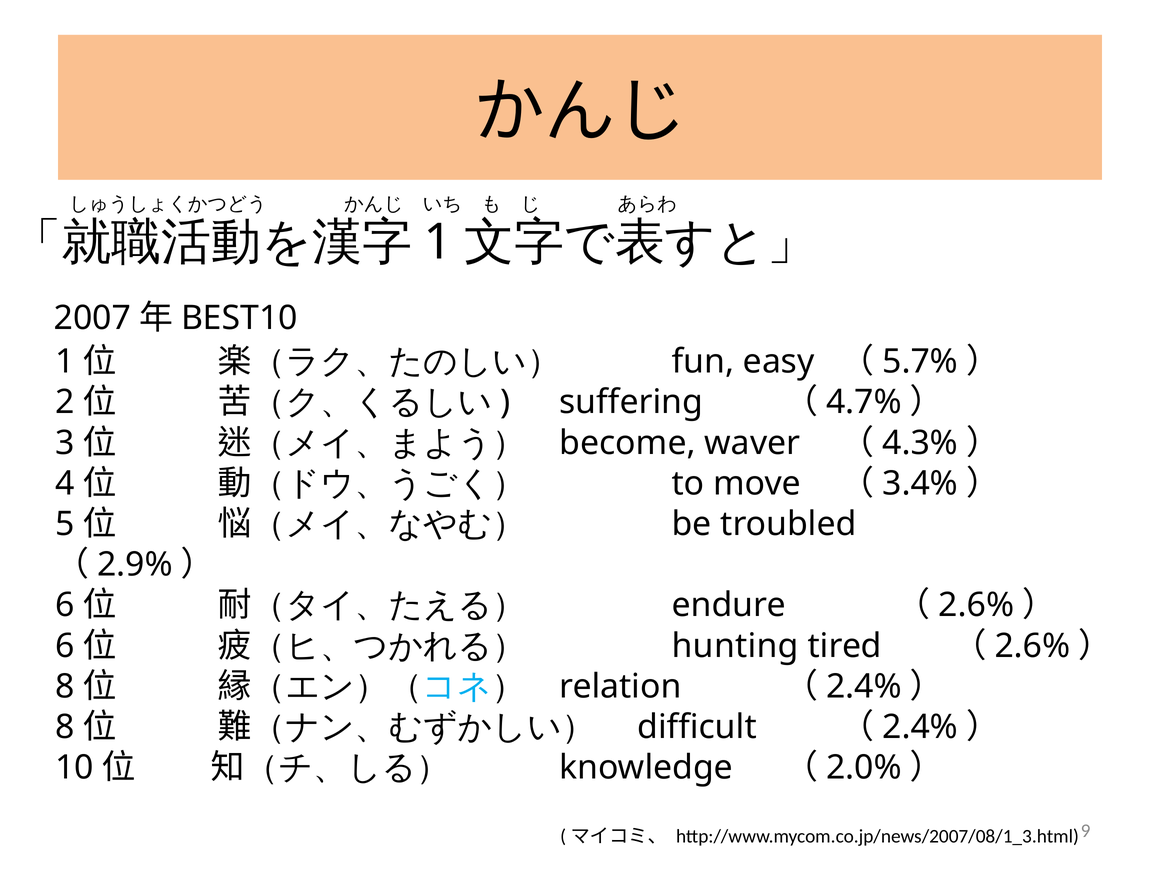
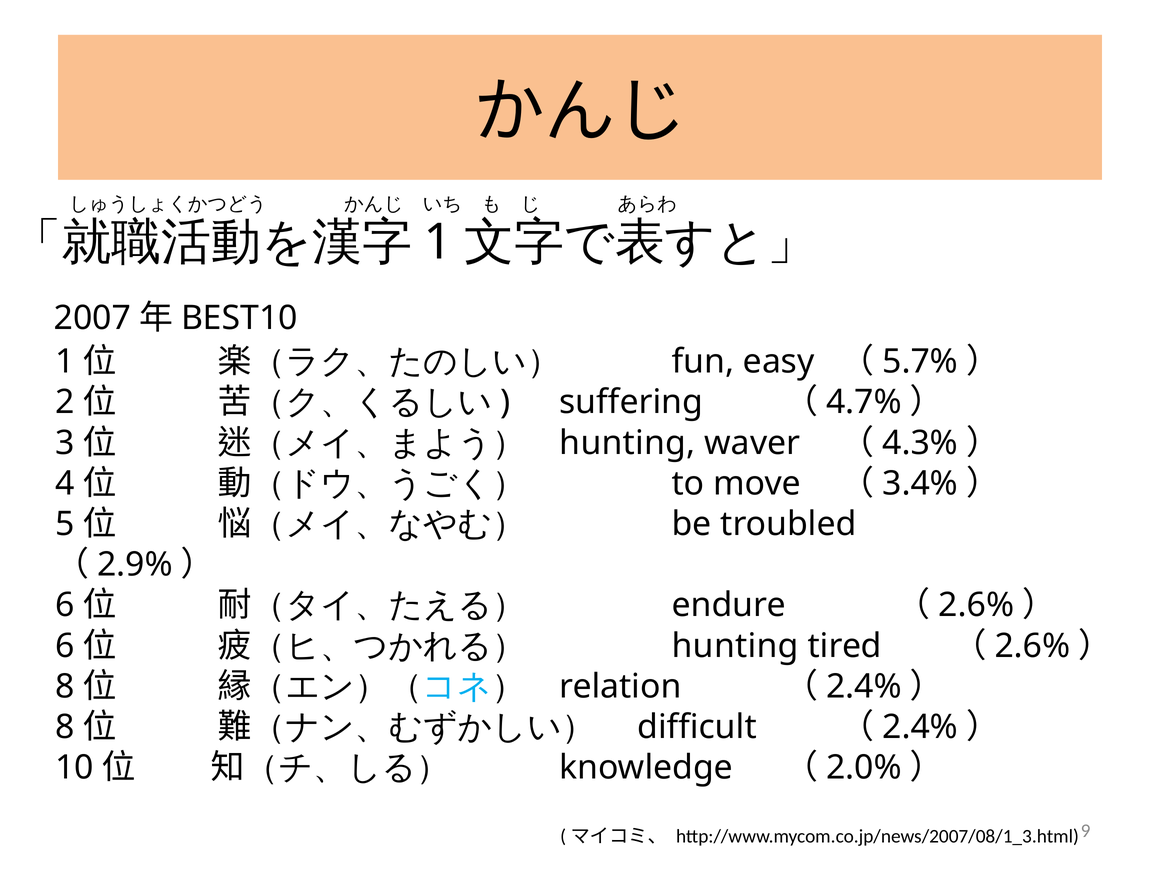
become at (628, 443): become -> hunting
